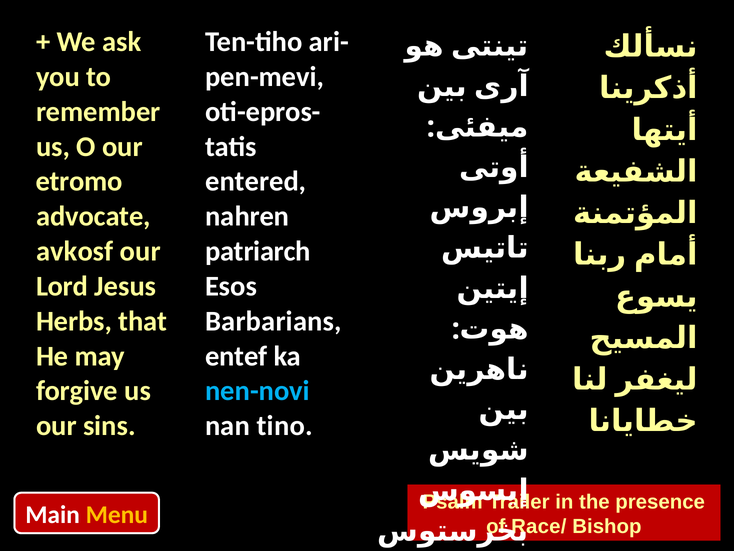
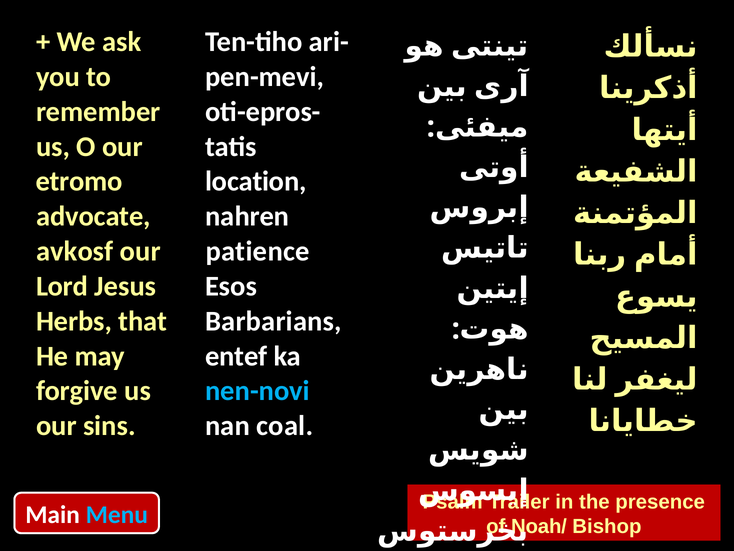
entered: entered -> location
patriarch: patriarch -> patience
tino: tino -> coal
Menu colour: yellow -> light blue
Race/: Race/ -> Noah/
